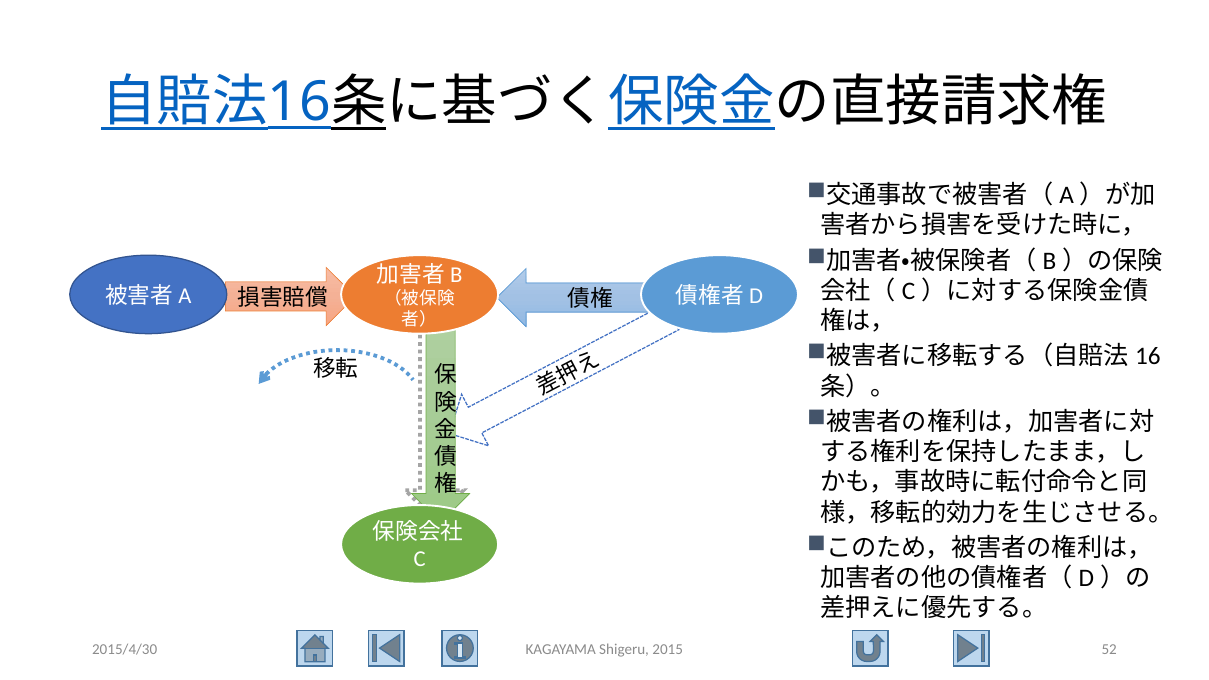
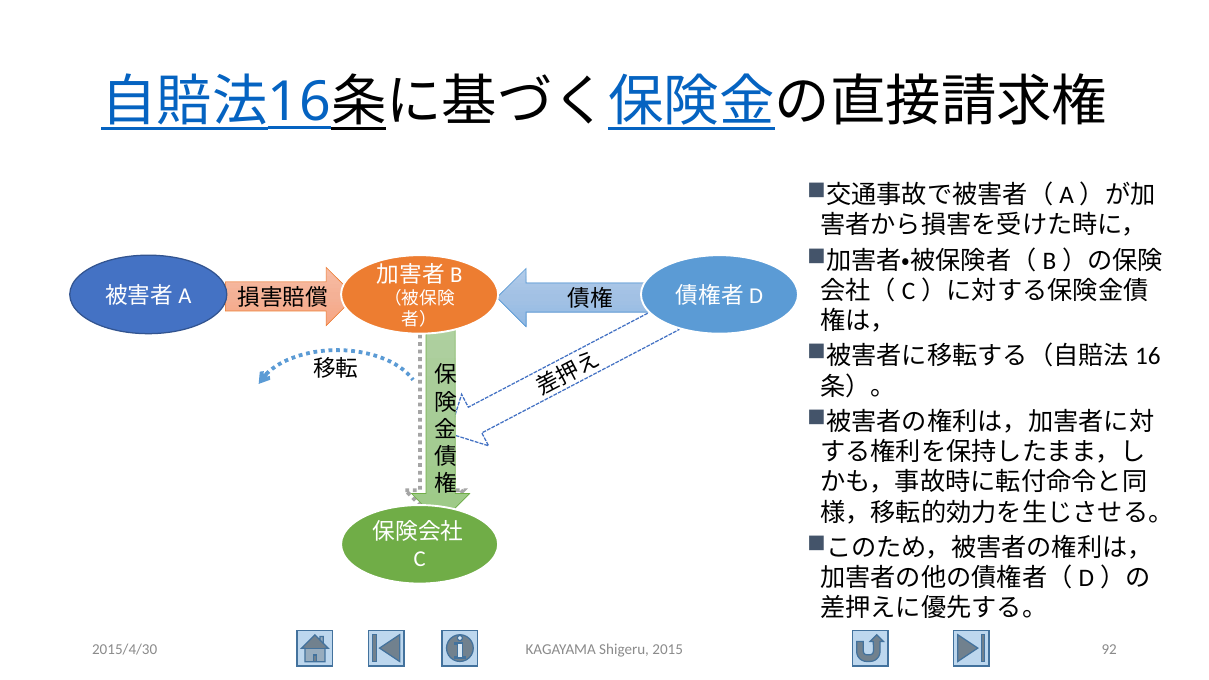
52: 52 -> 92
